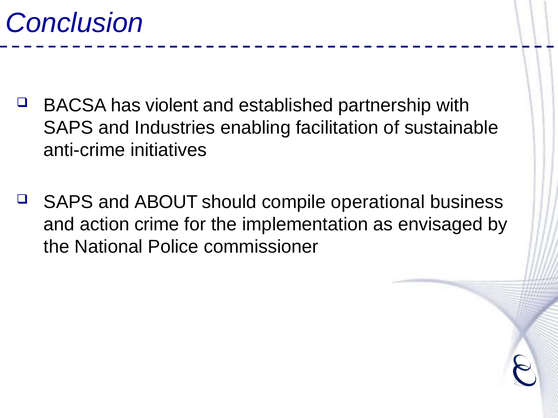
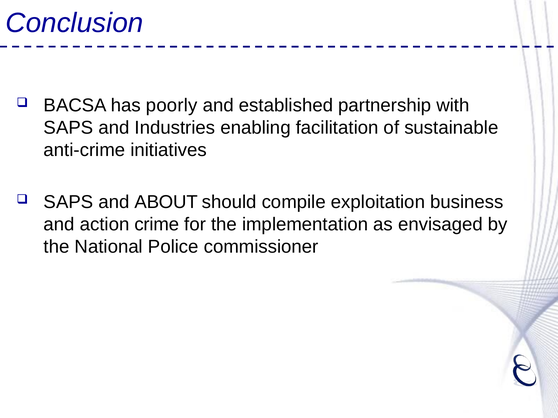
violent: violent -> poorly
operational: operational -> exploitation
